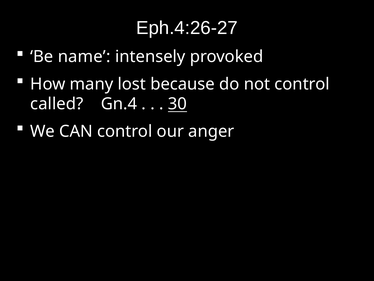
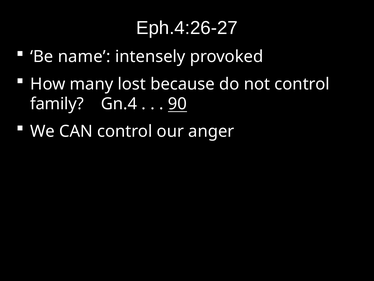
called: called -> family
30: 30 -> 90
